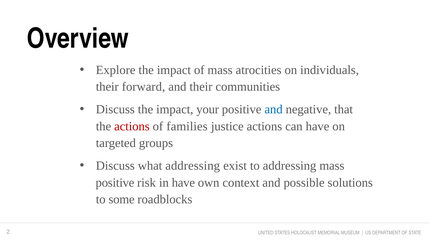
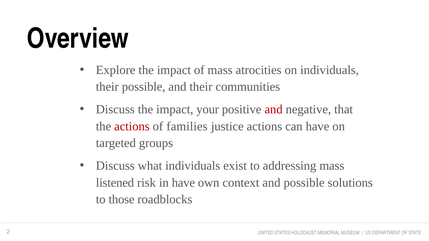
their forward: forward -> possible
and at (274, 110) colour: blue -> red
what addressing: addressing -> individuals
positive at (115, 183): positive -> listened
some: some -> those
